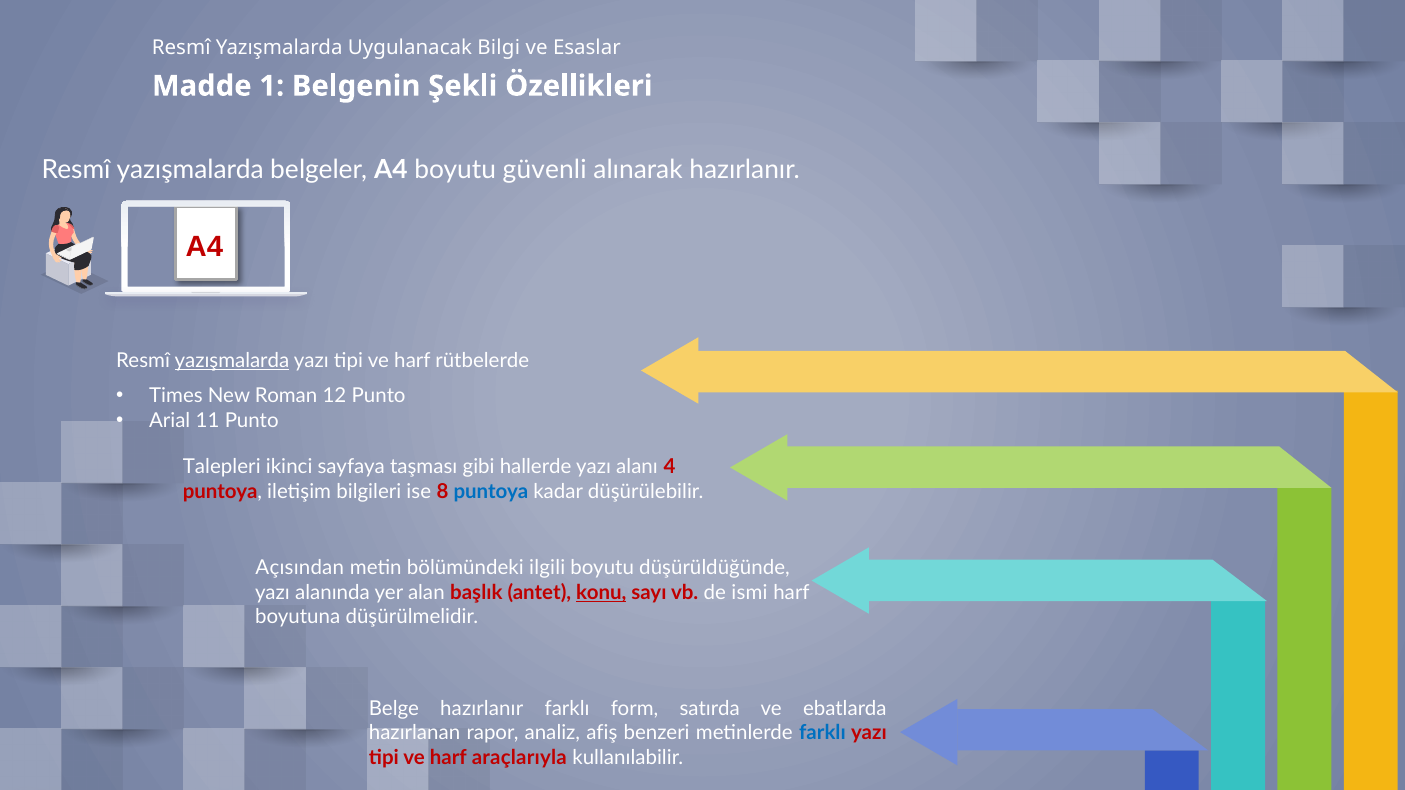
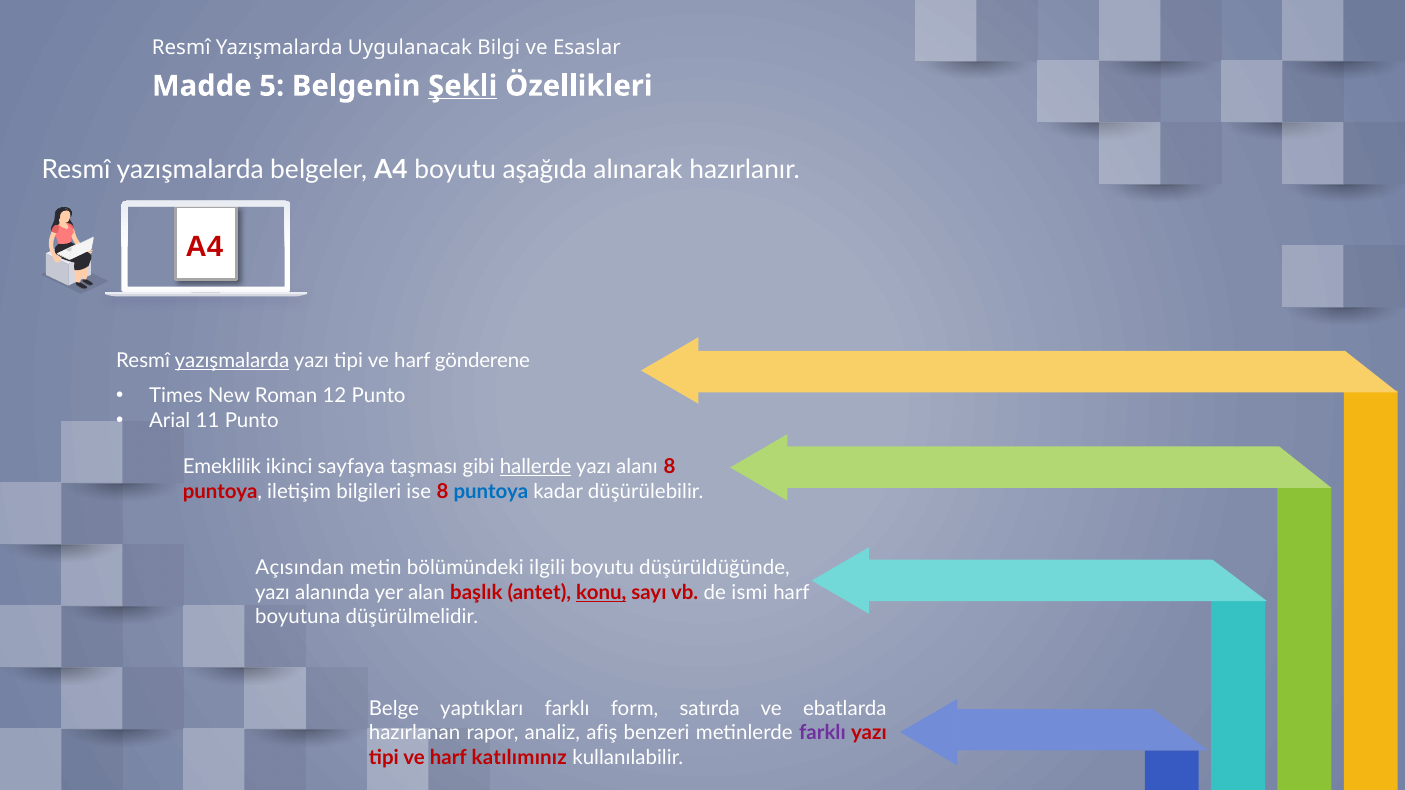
1: 1 -> 5
Şekli underline: none -> present
güvenli: güvenli -> aşağıda
rütbelerde: rütbelerde -> gönderene
Talepleri: Talepleri -> Emeklilik
hallerde underline: none -> present
alanı 4: 4 -> 8
Belge hazırlanır: hazırlanır -> yaptıkları
farklı at (822, 733) colour: blue -> purple
araçlarıyla: araçlarıyla -> katılımınız
